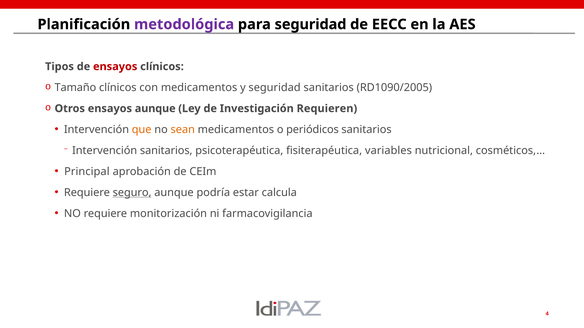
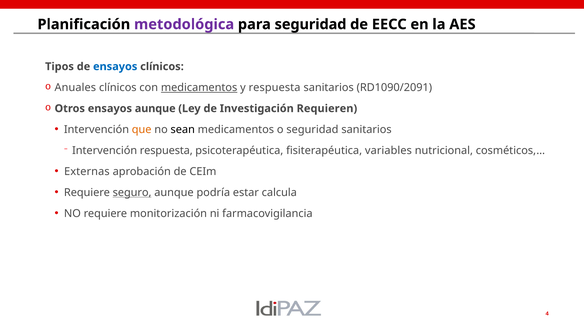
ensayos at (115, 67) colour: red -> blue
Tamaño: Tamaño -> Anuales
medicamentos at (199, 88) underline: none -> present
y seguridad: seguridad -> respuesta
RD1090/2005: RD1090/2005 -> RD1090/2091
sean colour: orange -> black
o periódicos: periódicos -> seguridad
Intervención sanitarios: sanitarios -> respuesta
Principal: Principal -> Externas
